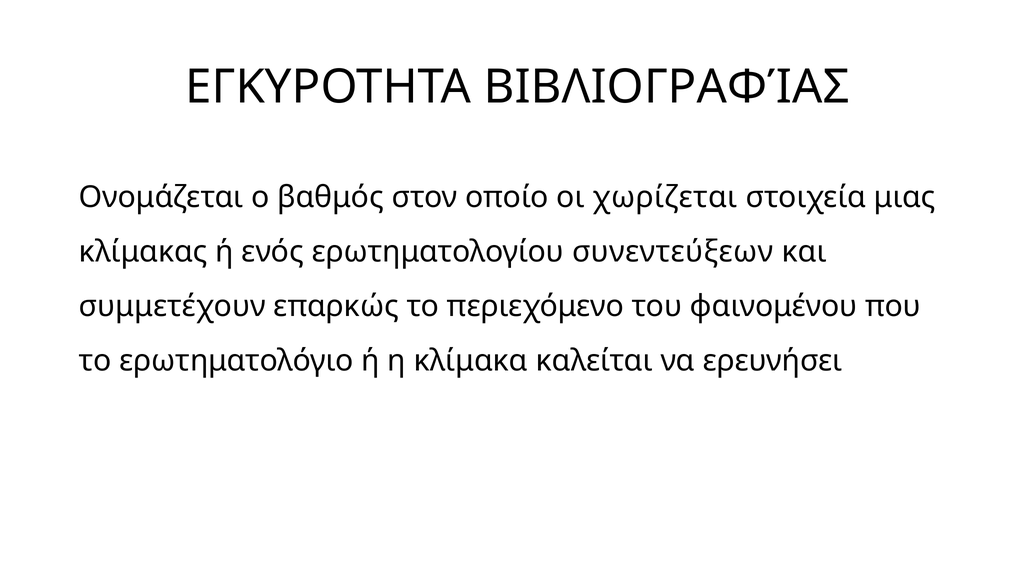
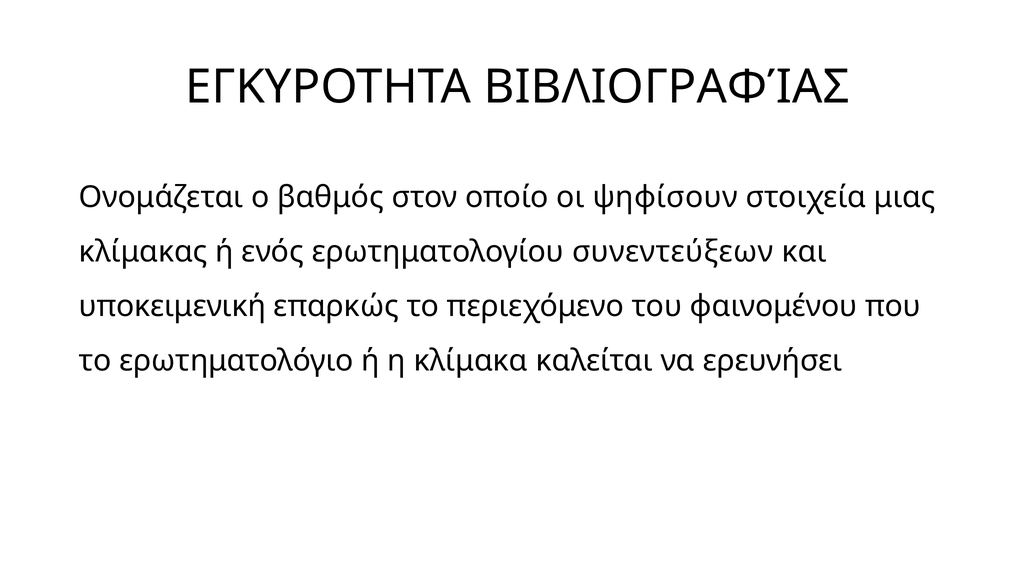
χωρίζεται: χωρίζεται -> ψηφίσουν
συμμετέχουν: συμμετέχουν -> υποκειμενική
